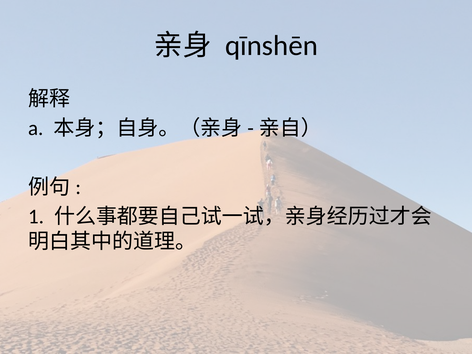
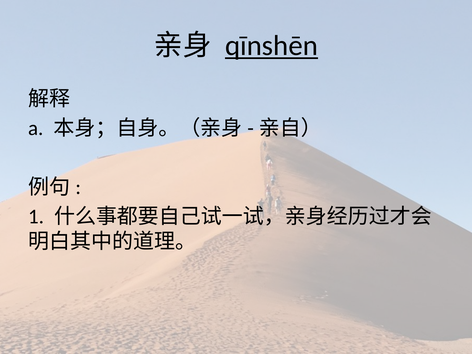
qīnshēn underline: none -> present
